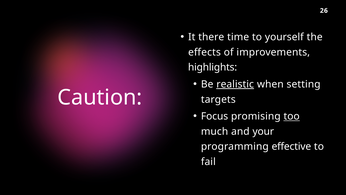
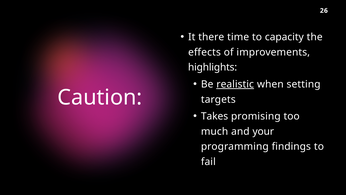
yourself: yourself -> capacity
Focus: Focus -> Takes
too underline: present -> none
effective: effective -> findings
